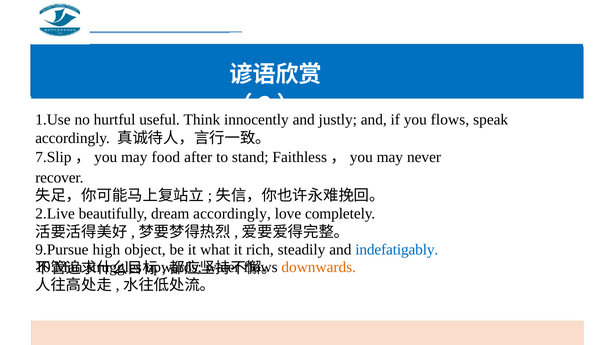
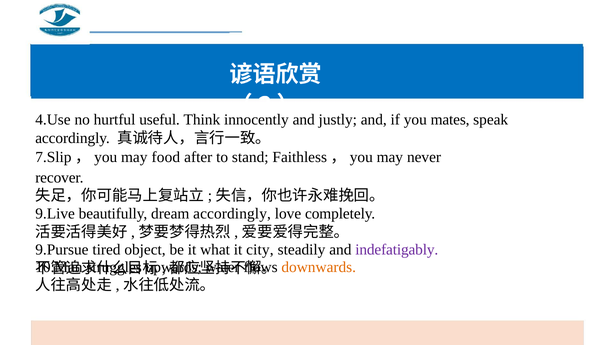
1.Use: 1.Use -> 4.Use
you flows: flows -> mates
2.Live: 2.Live -> 9.Live
high: high -> tired
rich: rich -> city
indefatigably colour: blue -> purple
